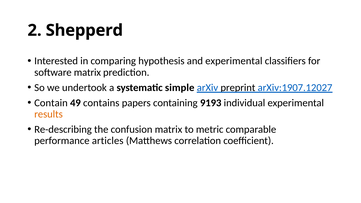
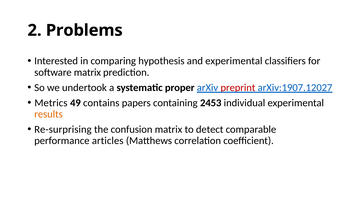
Shepperd: Shepperd -> Problems
simple: simple -> proper
preprint colour: black -> red
Contain: Contain -> Metrics
9193: 9193 -> 2453
Re-describing: Re-describing -> Re-surprising
metric: metric -> detect
